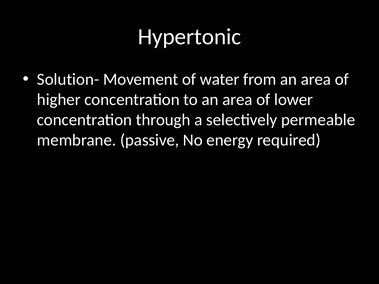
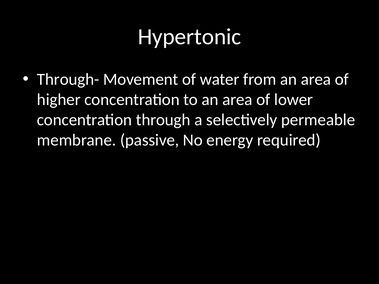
Solution-: Solution- -> Through-
